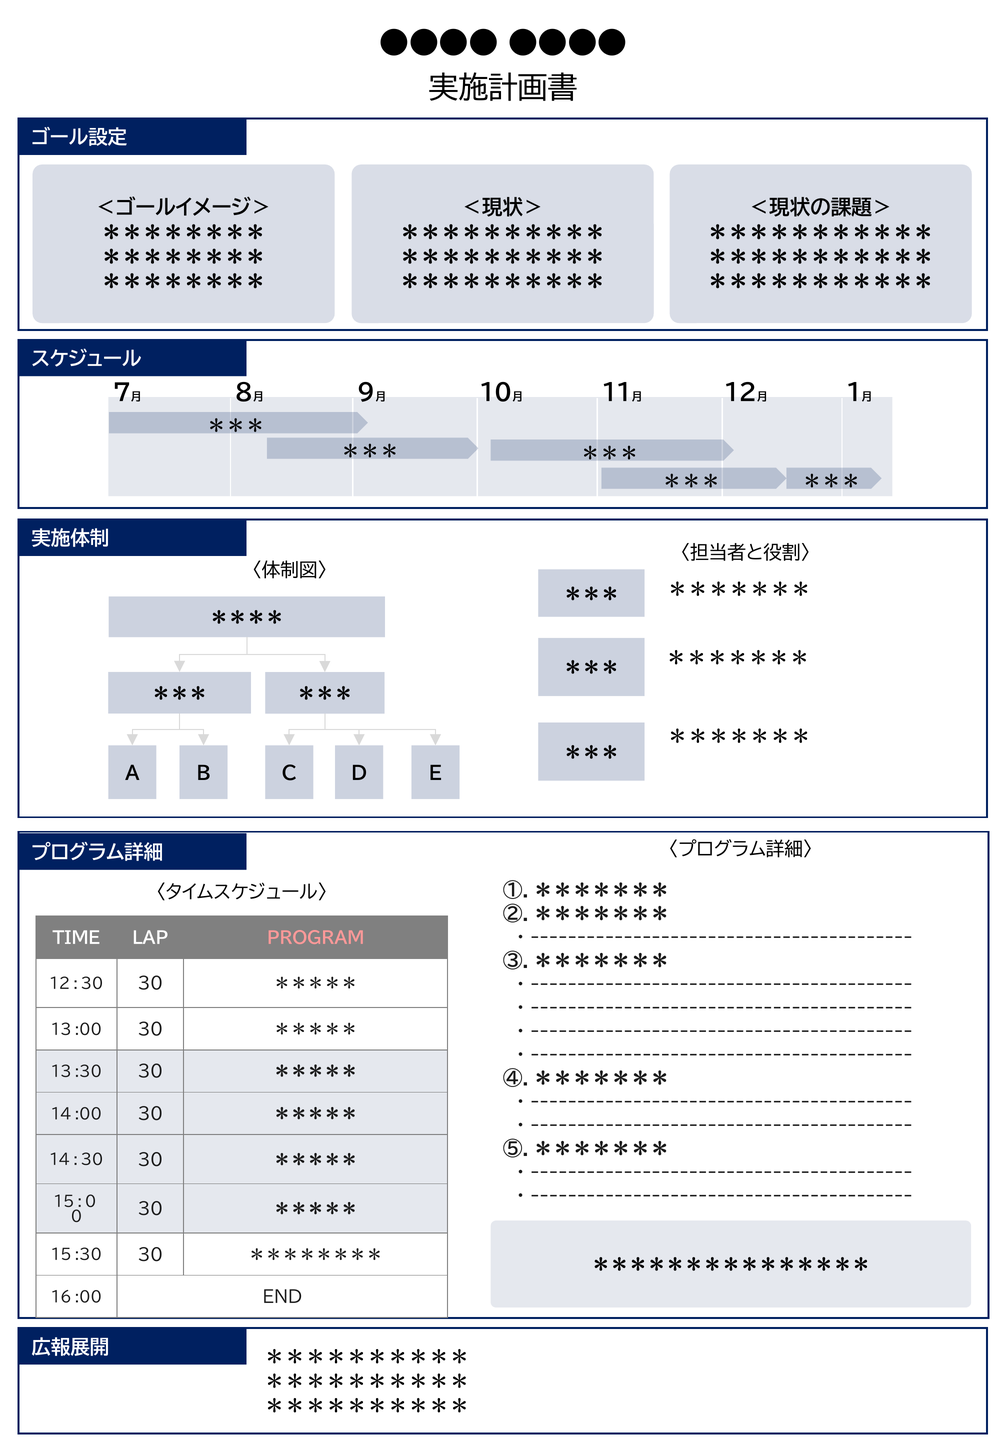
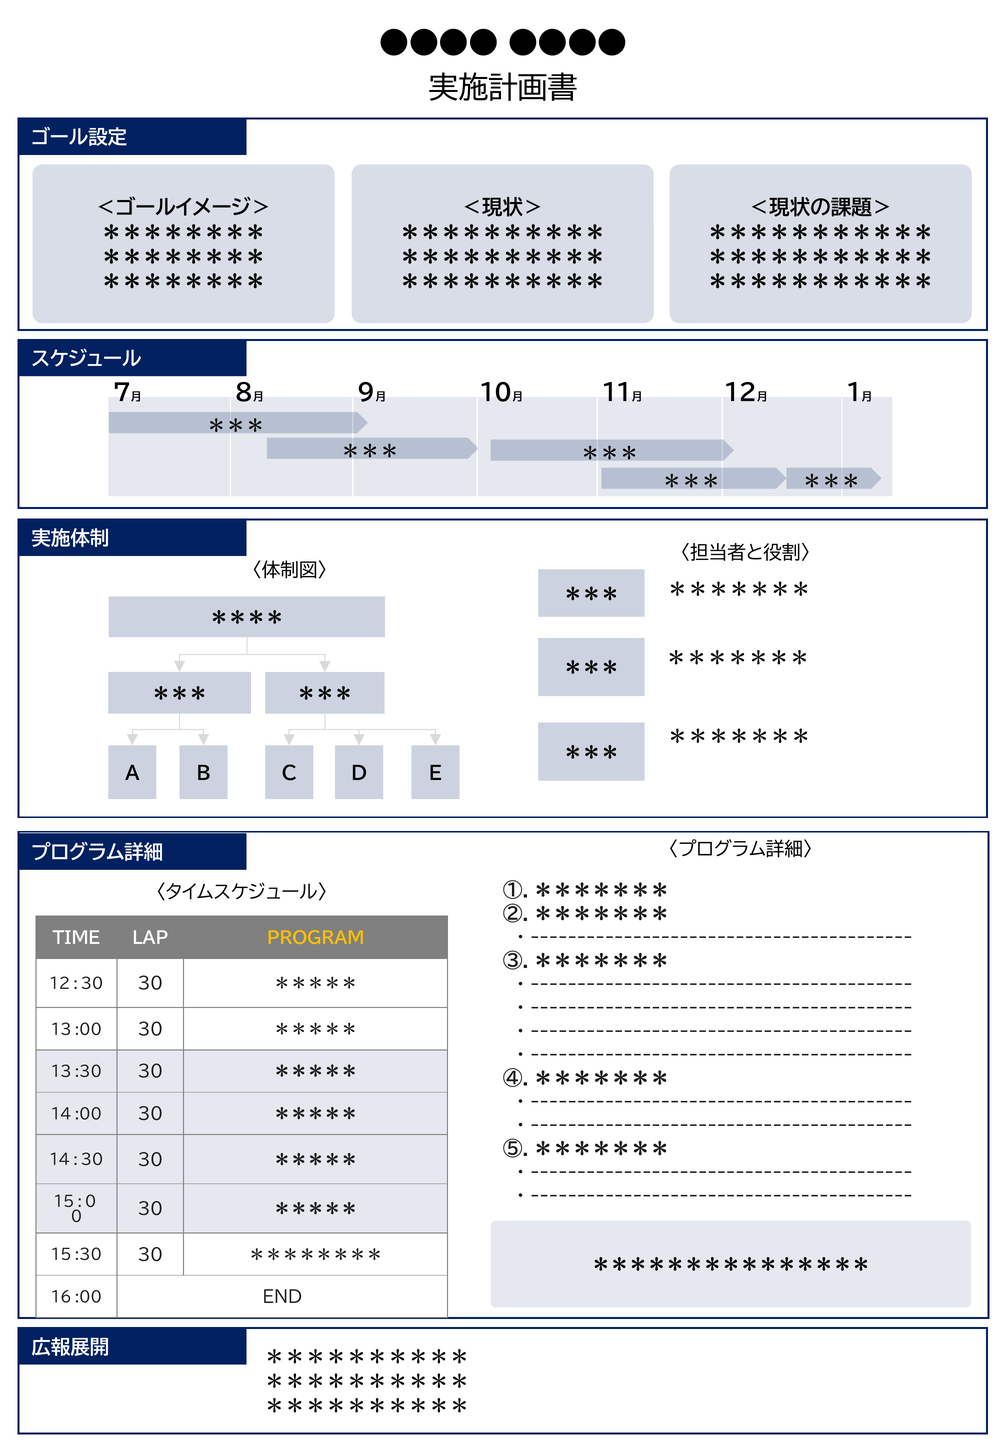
PROGRAM colour: pink -> yellow
